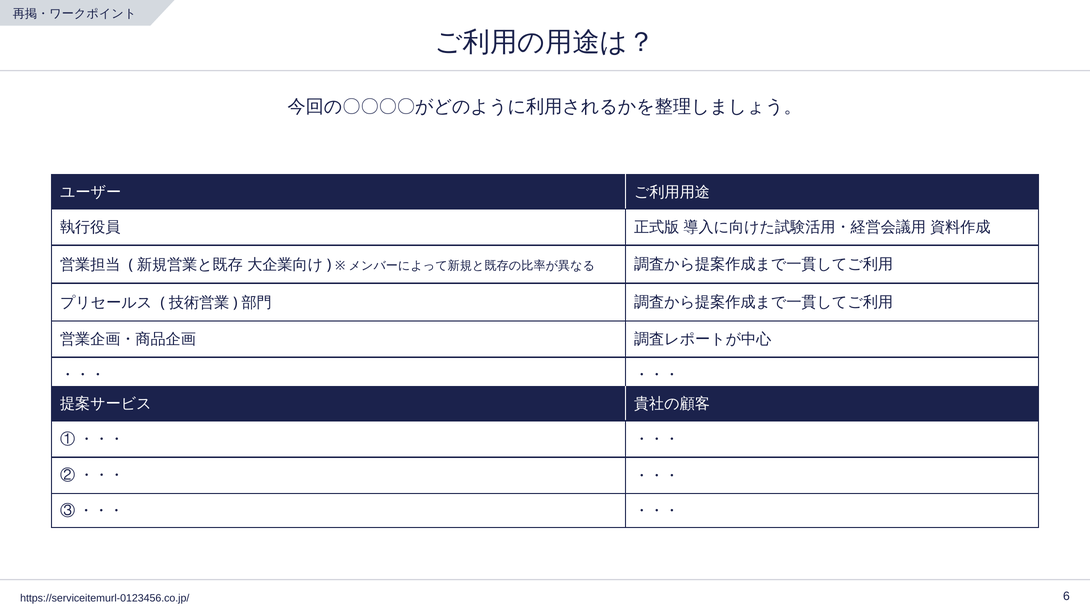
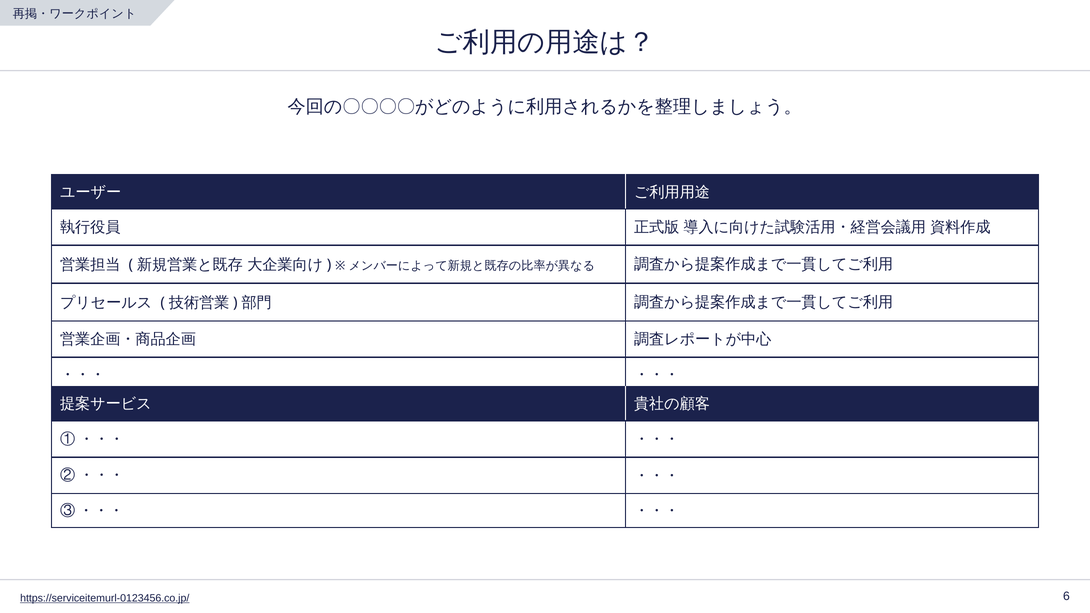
https://serviceitemurl-0123456.co.jp/ underline: none -> present
